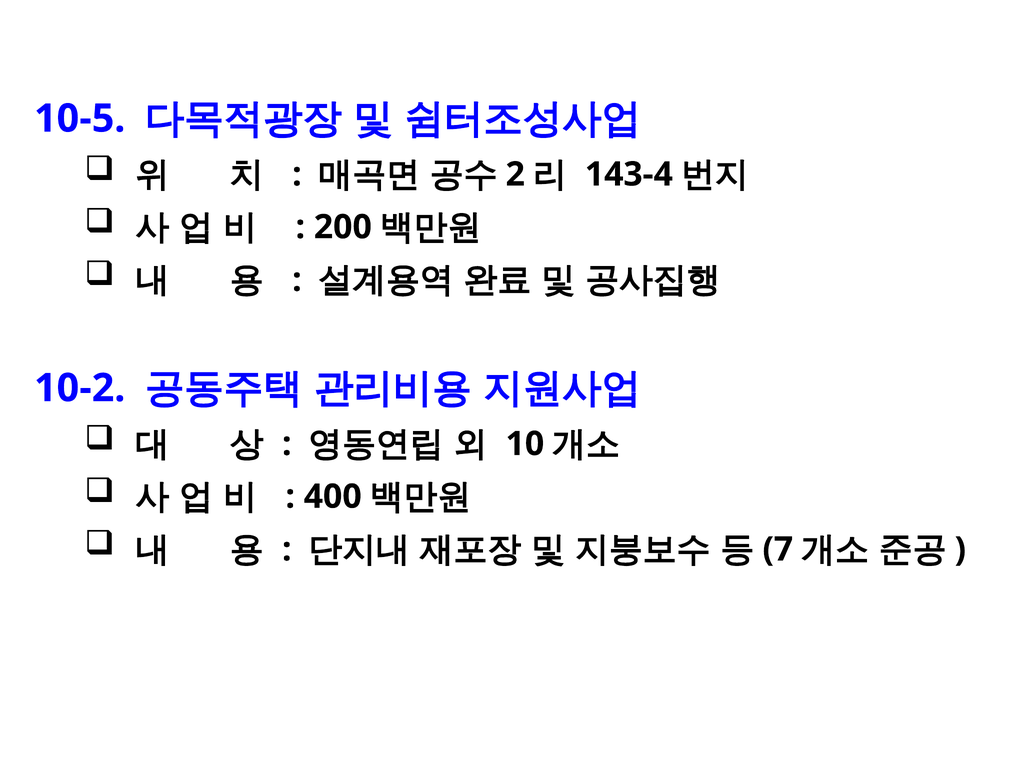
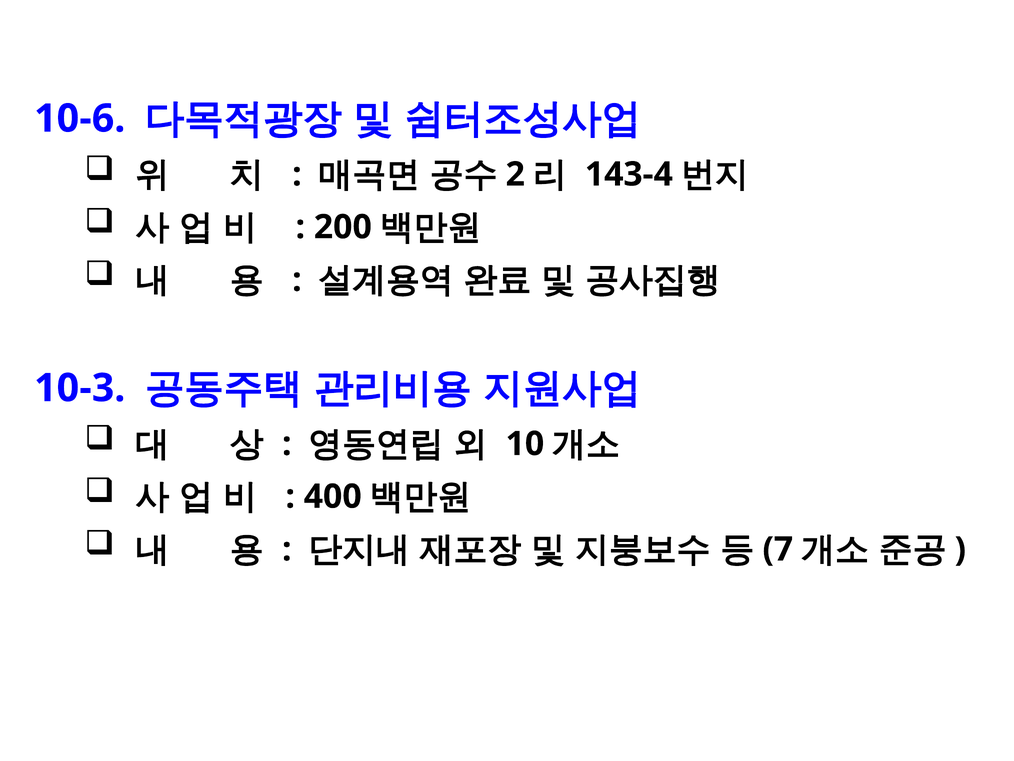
10-5: 10-5 -> 10-6
10-2: 10-2 -> 10-3
